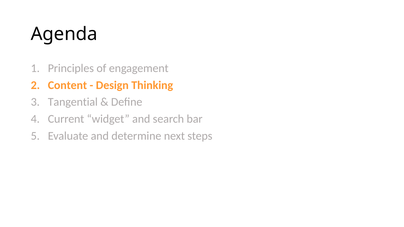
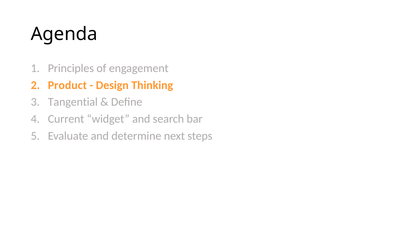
Content: Content -> Product
